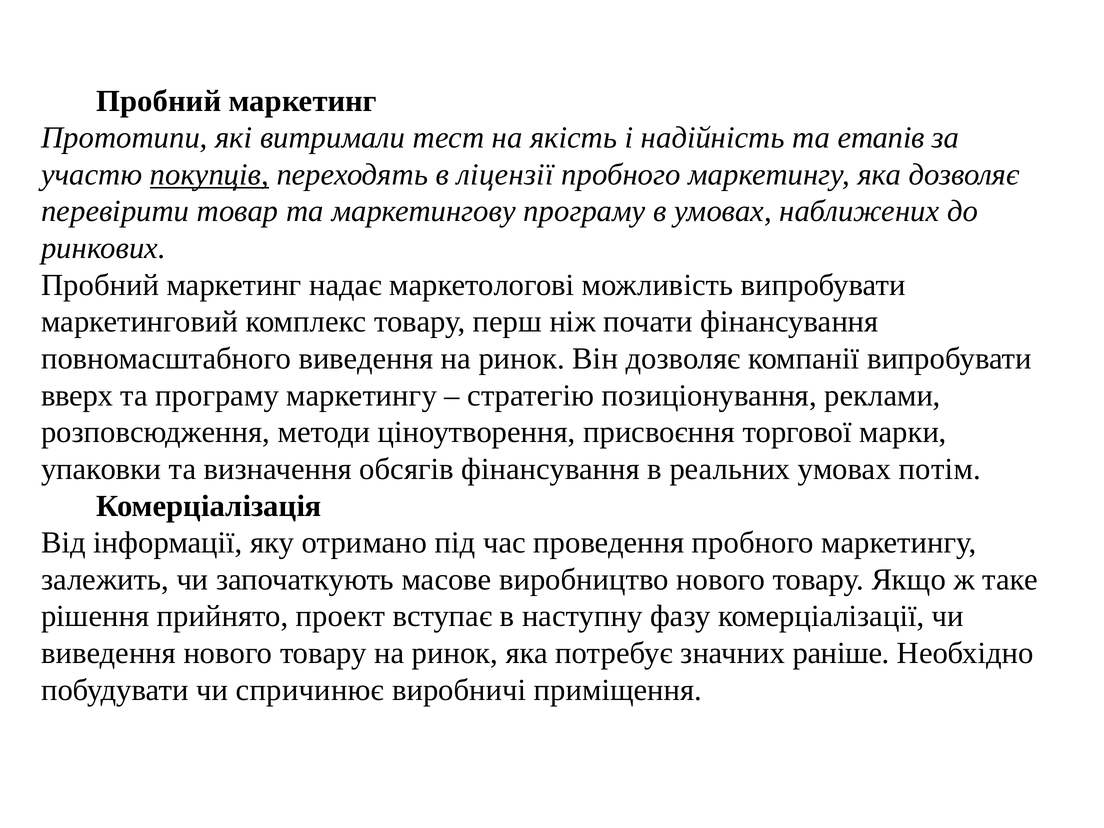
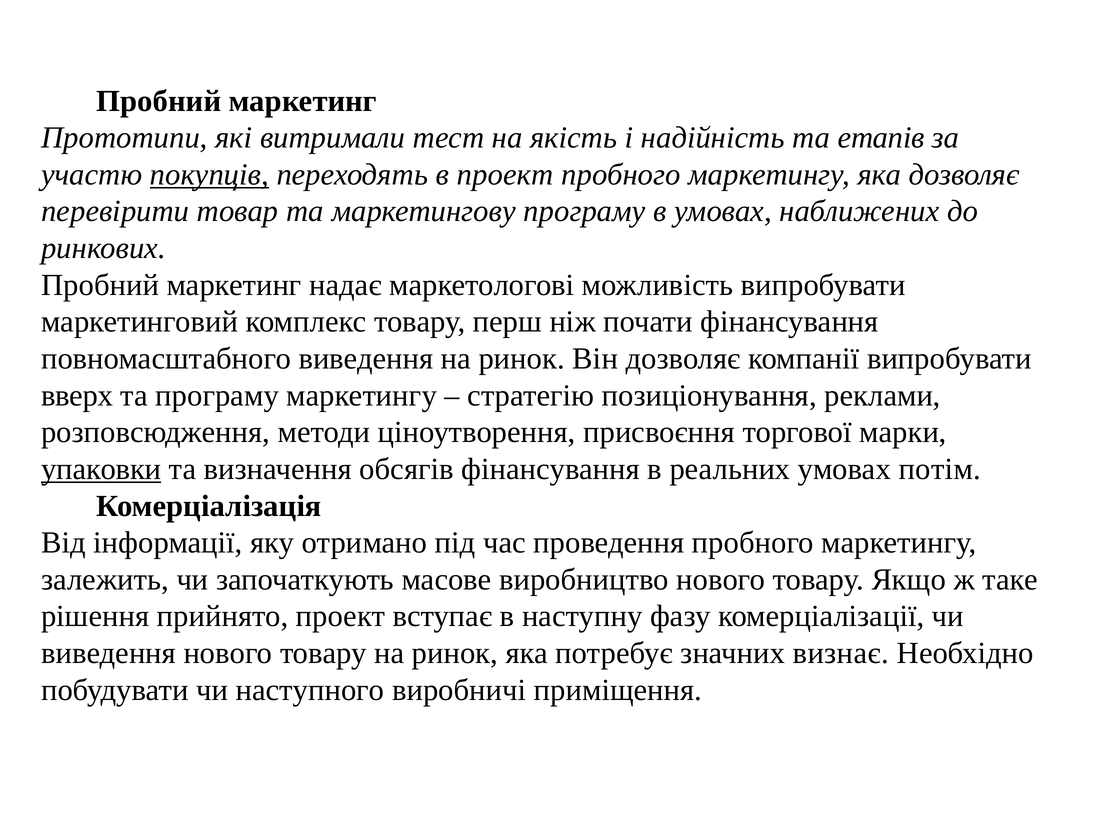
в ліцензії: ліцензії -> проект
упаковки underline: none -> present
раніше: раніше -> визнає
спричинює: спричинює -> наступного
